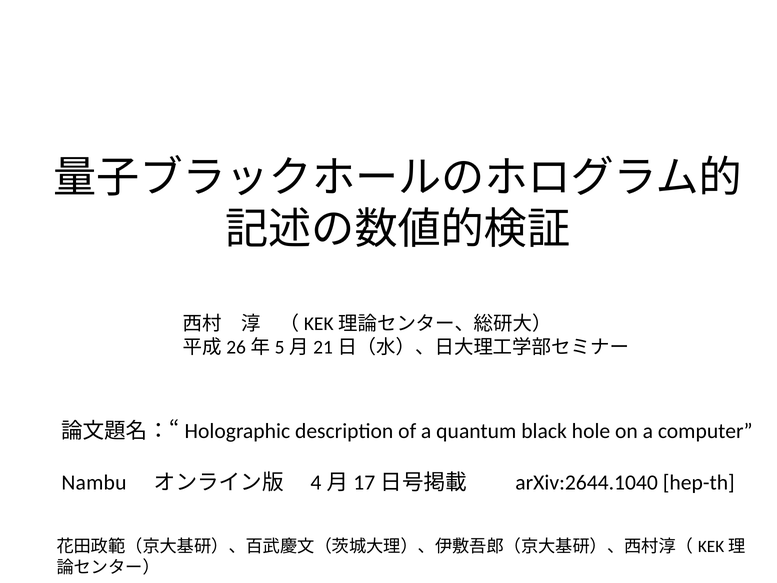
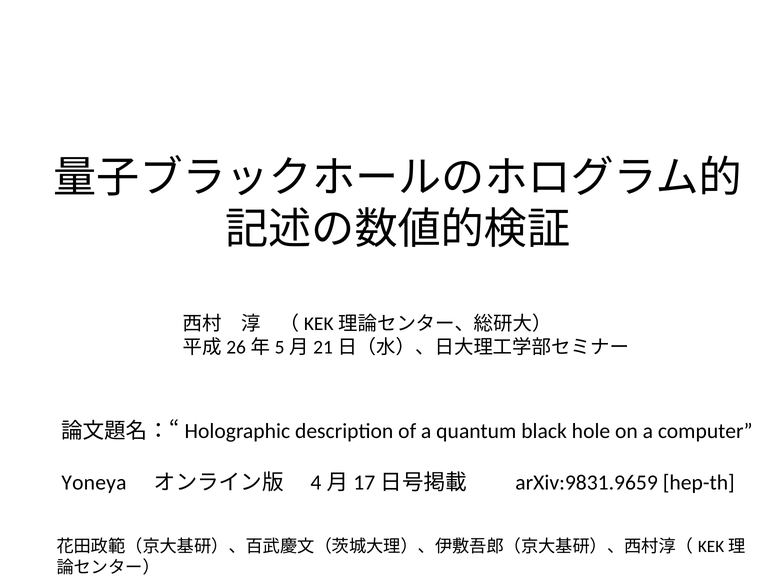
Nambu: Nambu -> Yoneya
arXiv:2644.1040: arXiv:2644.1040 -> arXiv:9831.9659
